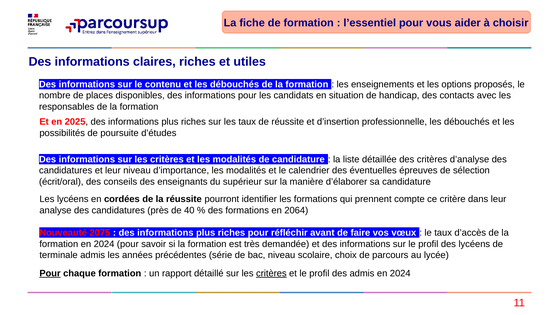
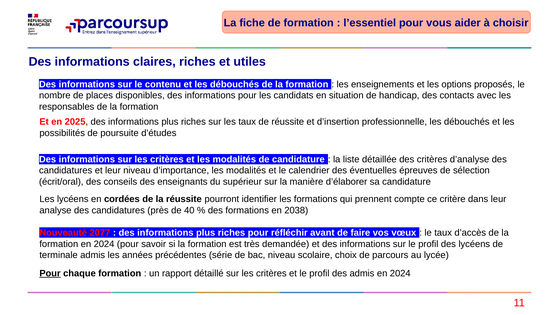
2064: 2064 -> 2038
2075: 2075 -> 2077
critères at (271, 273) underline: present -> none
